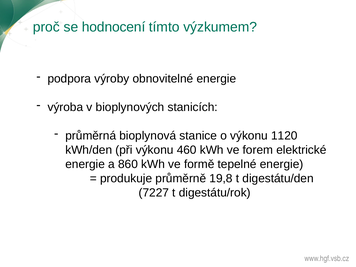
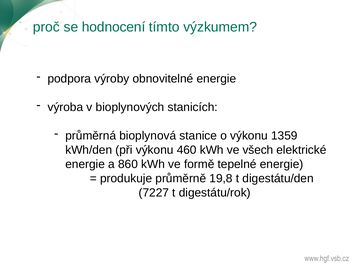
1120: 1120 -> 1359
forem: forem -> všech
